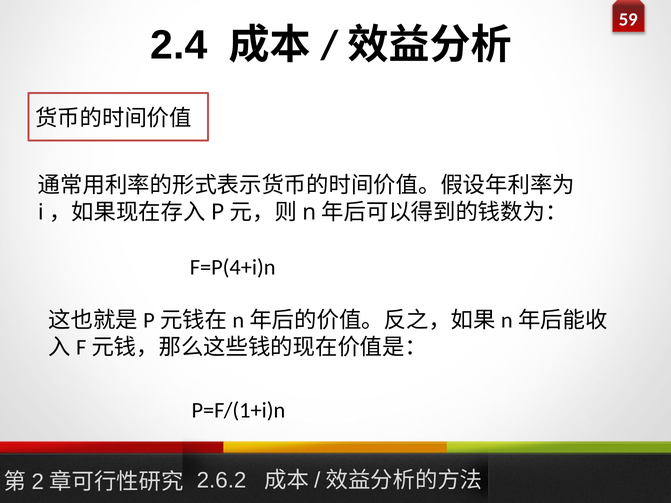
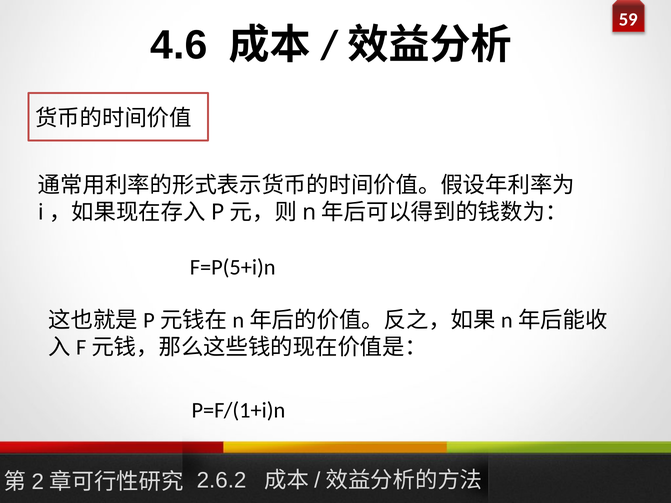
2.4: 2.4 -> 4.6
F=P(4+i)n: F=P(4+i)n -> F=P(5+i)n
